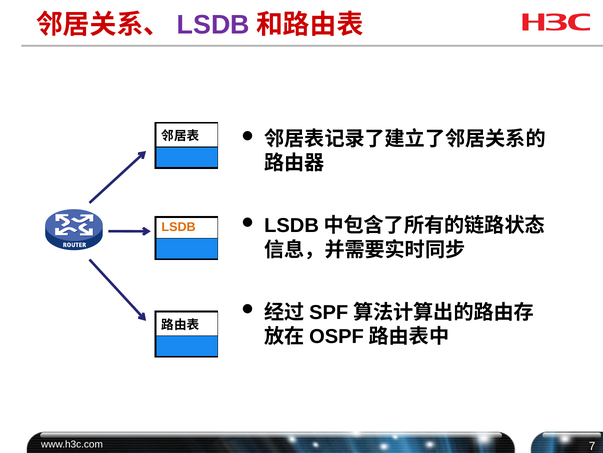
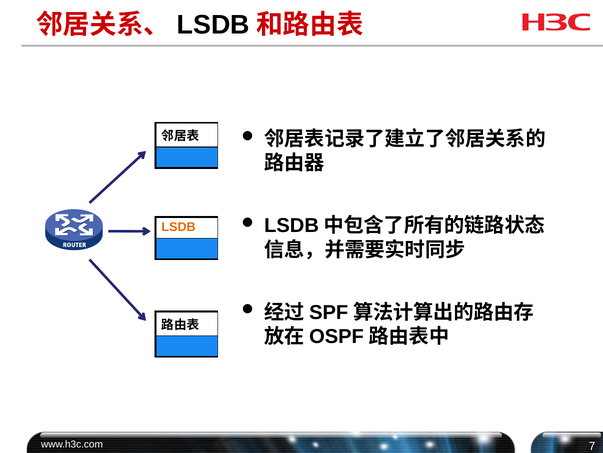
LSDB at (213, 25) colour: purple -> black
